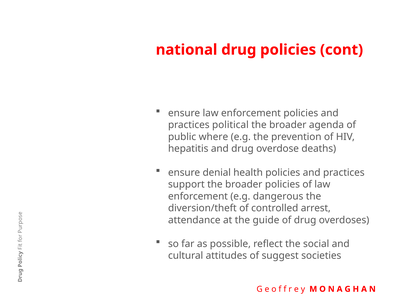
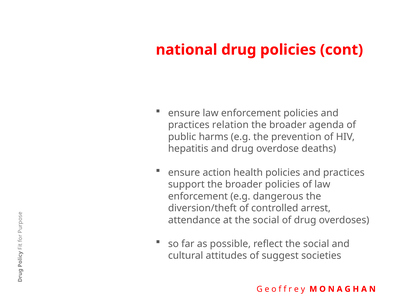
political: political -> relation
where: where -> harms
denial: denial -> action
at the guide: guide -> social
